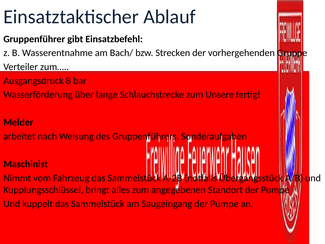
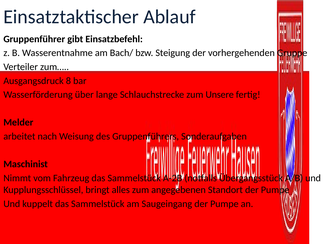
Strecken: Strecken -> Steigung
